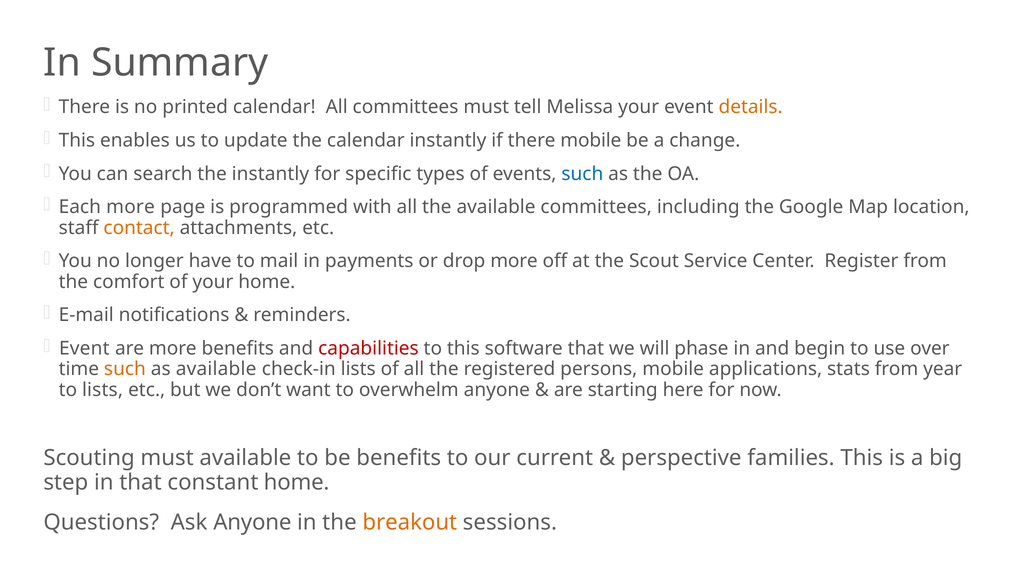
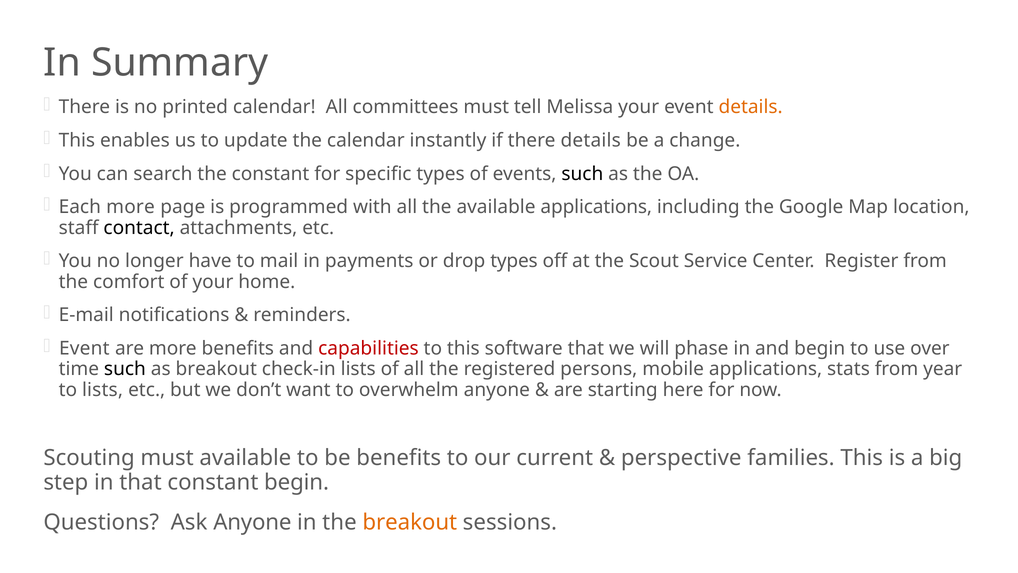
there mobile: mobile -> details
the instantly: instantly -> constant
such at (582, 174) colour: blue -> black
available committees: committees -> applications
contact colour: orange -> black
drop more: more -> types
such at (125, 369) colour: orange -> black
as available: available -> breakout
constant home: home -> begin
